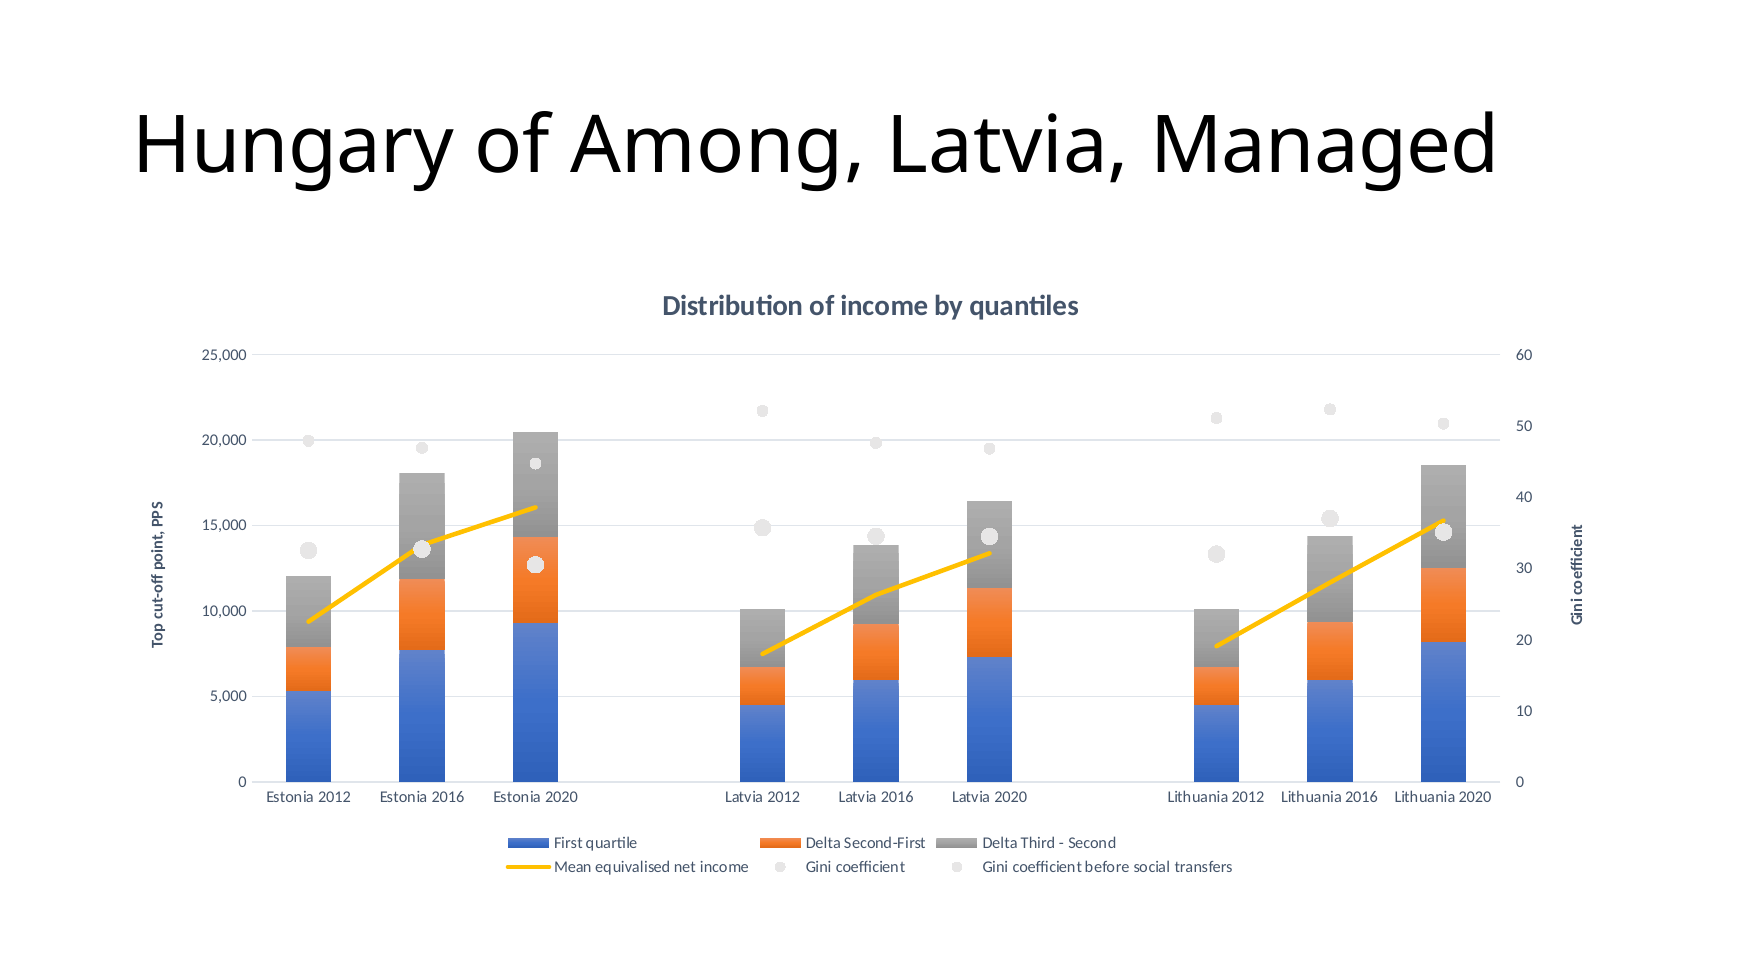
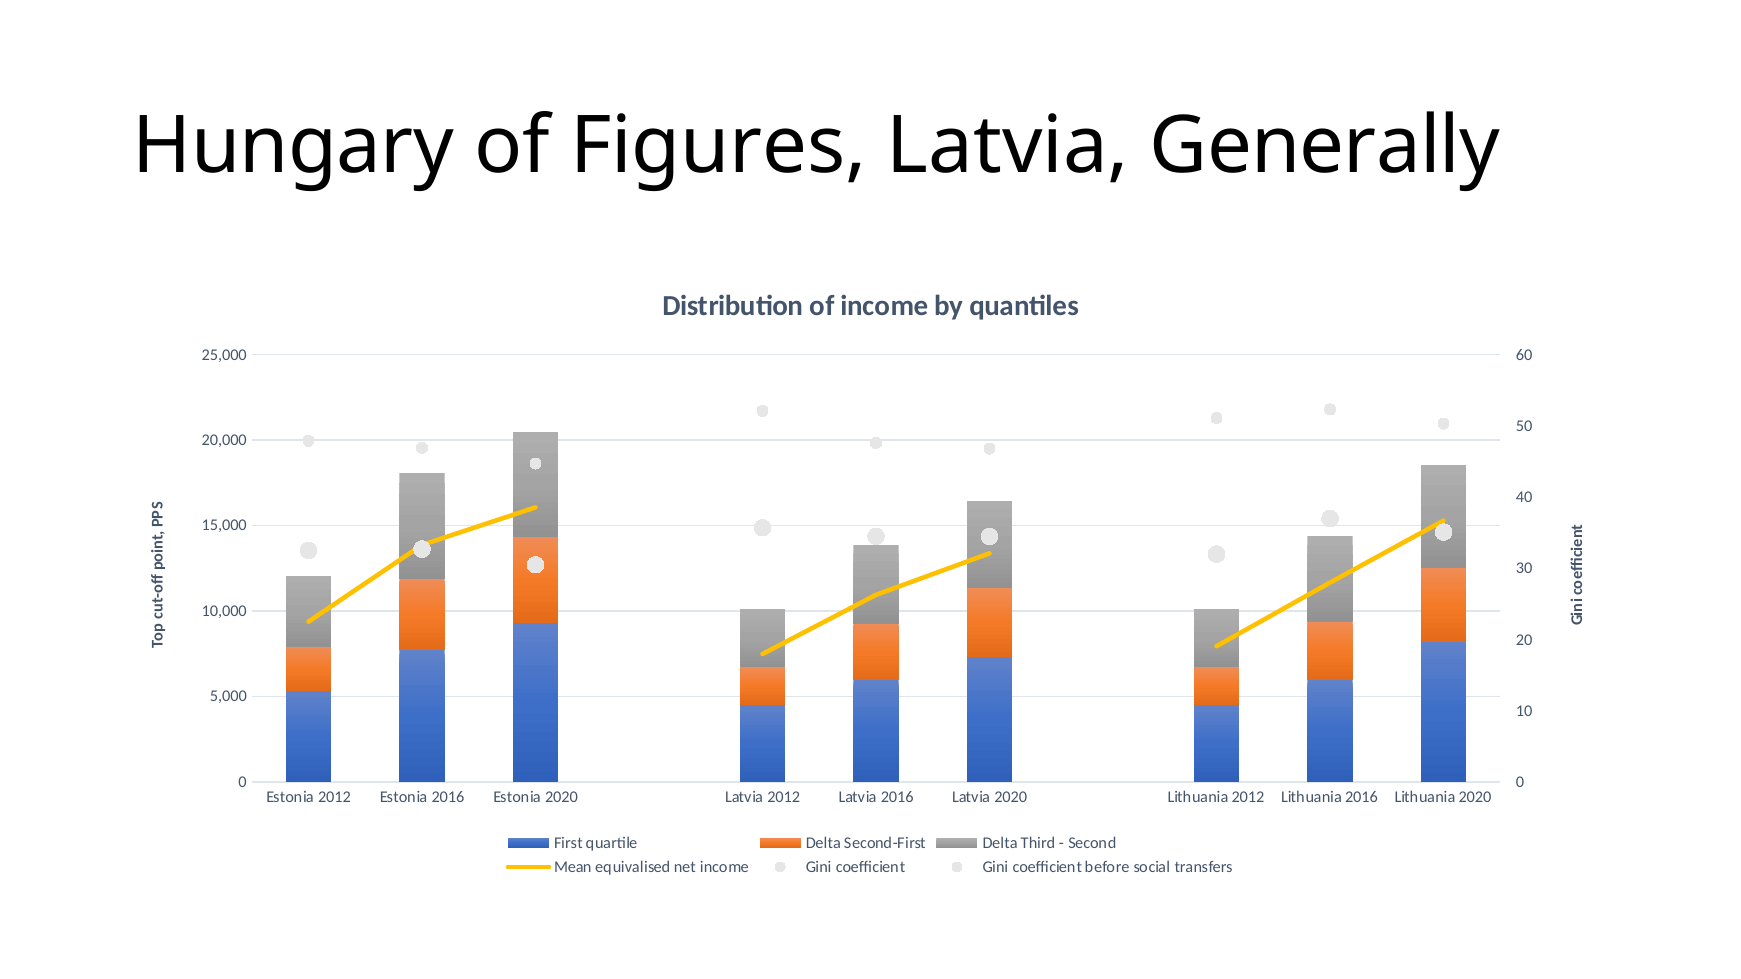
Among: Among -> Figures
Managed: Managed -> Generally
